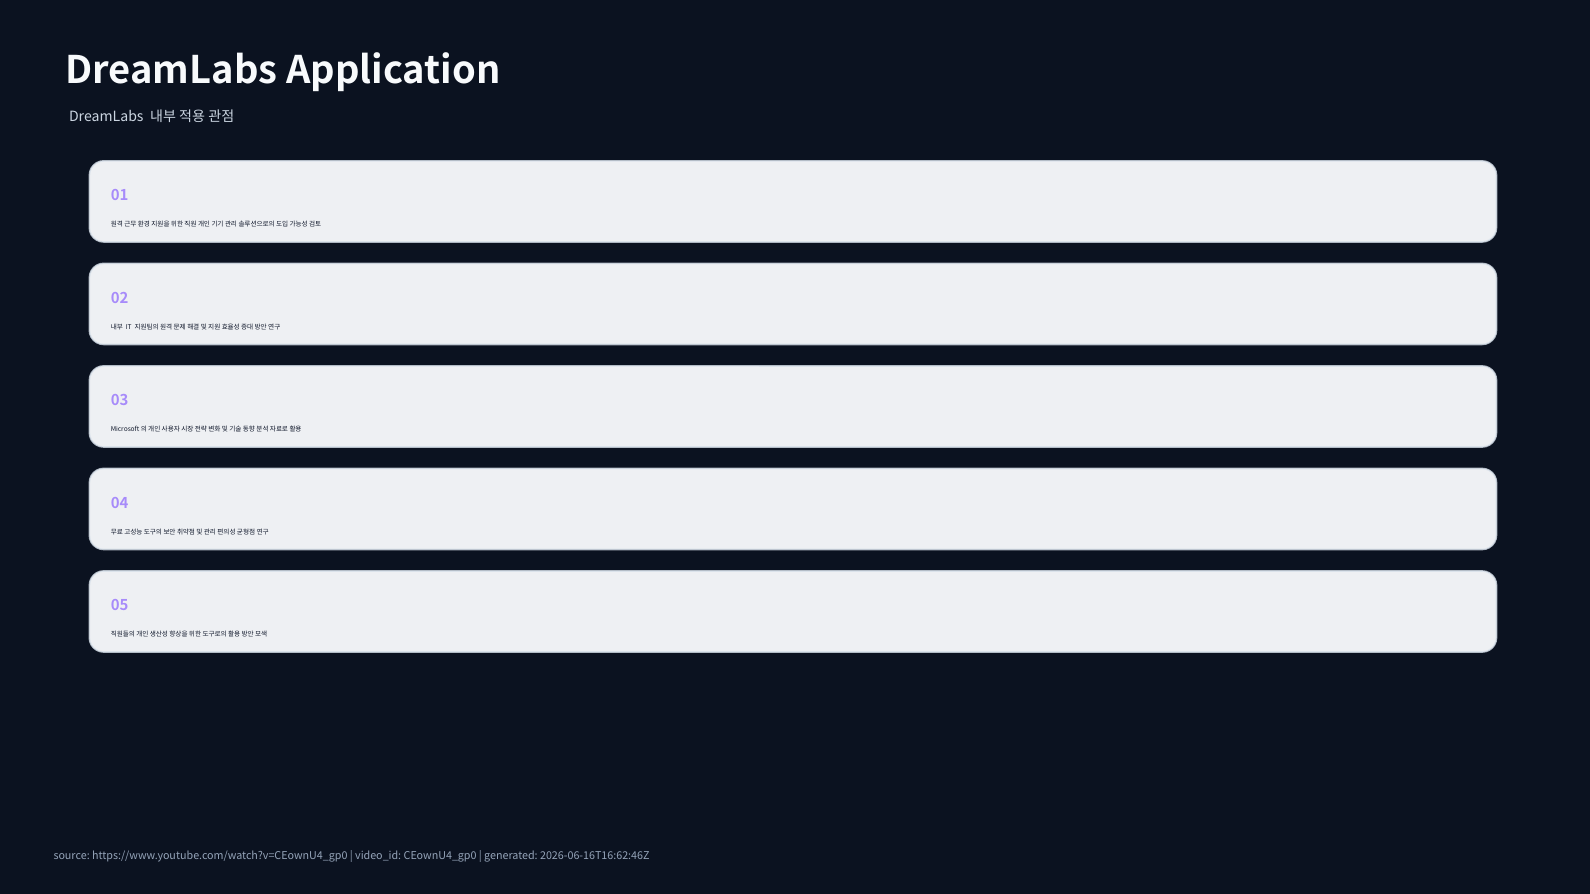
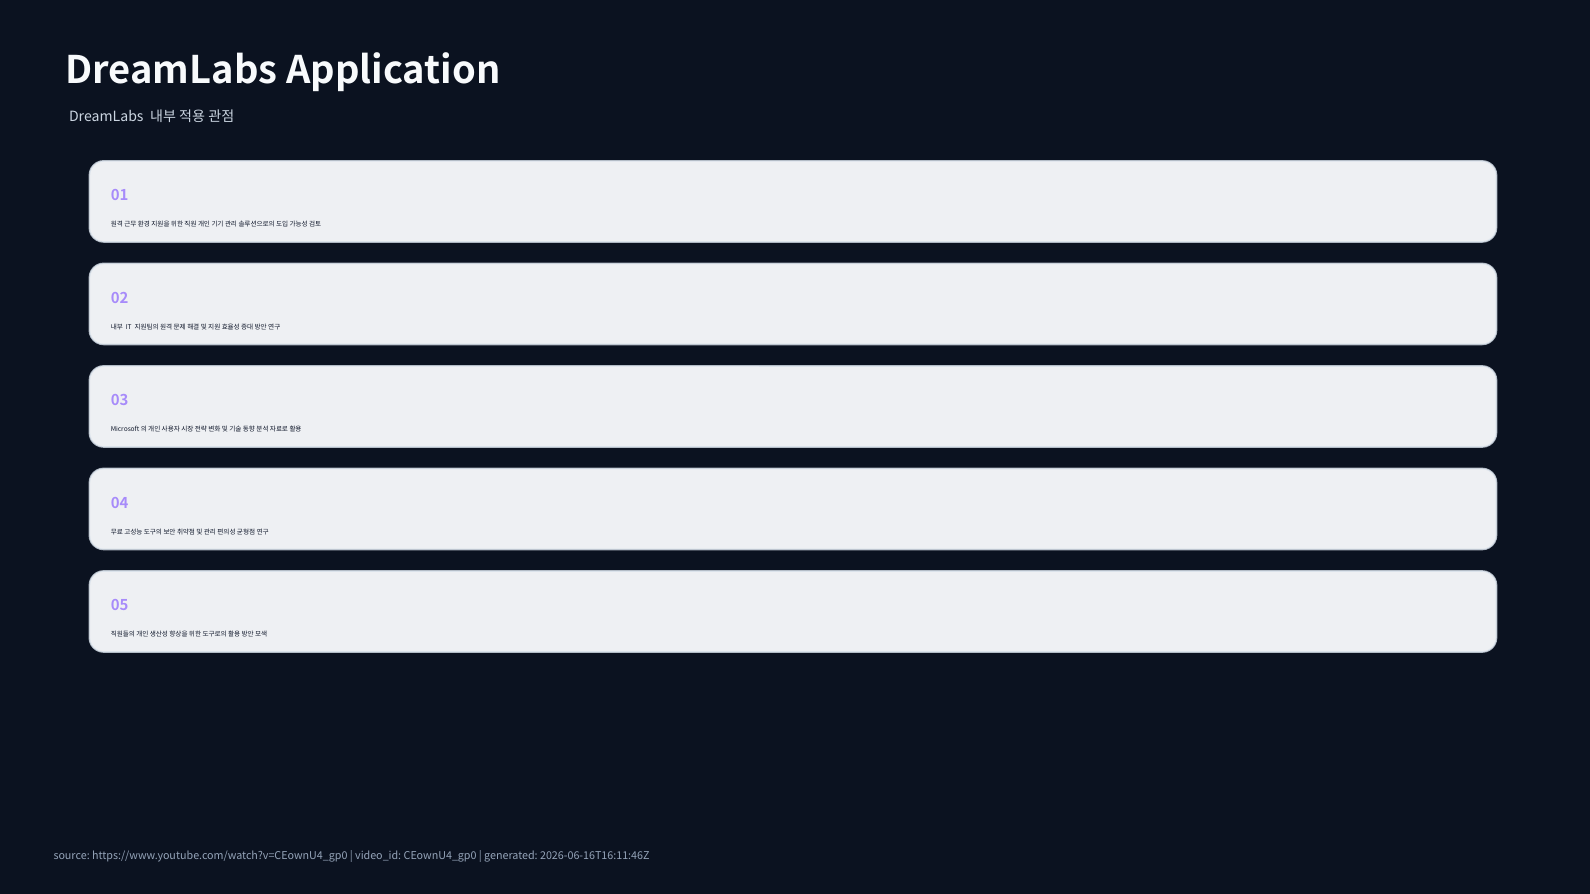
2026-06-16T16:62:46Z: 2026-06-16T16:62:46Z -> 2026-06-16T16:11:46Z
